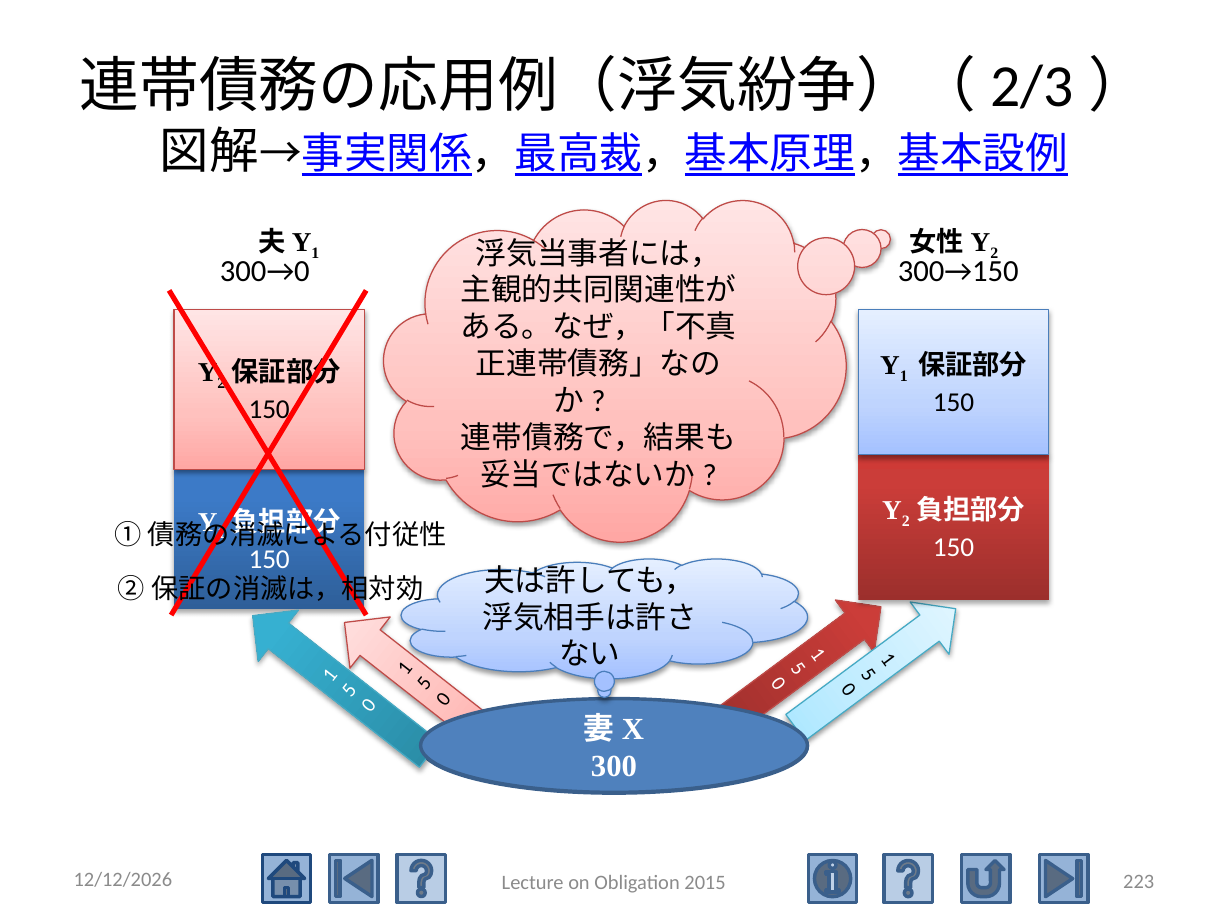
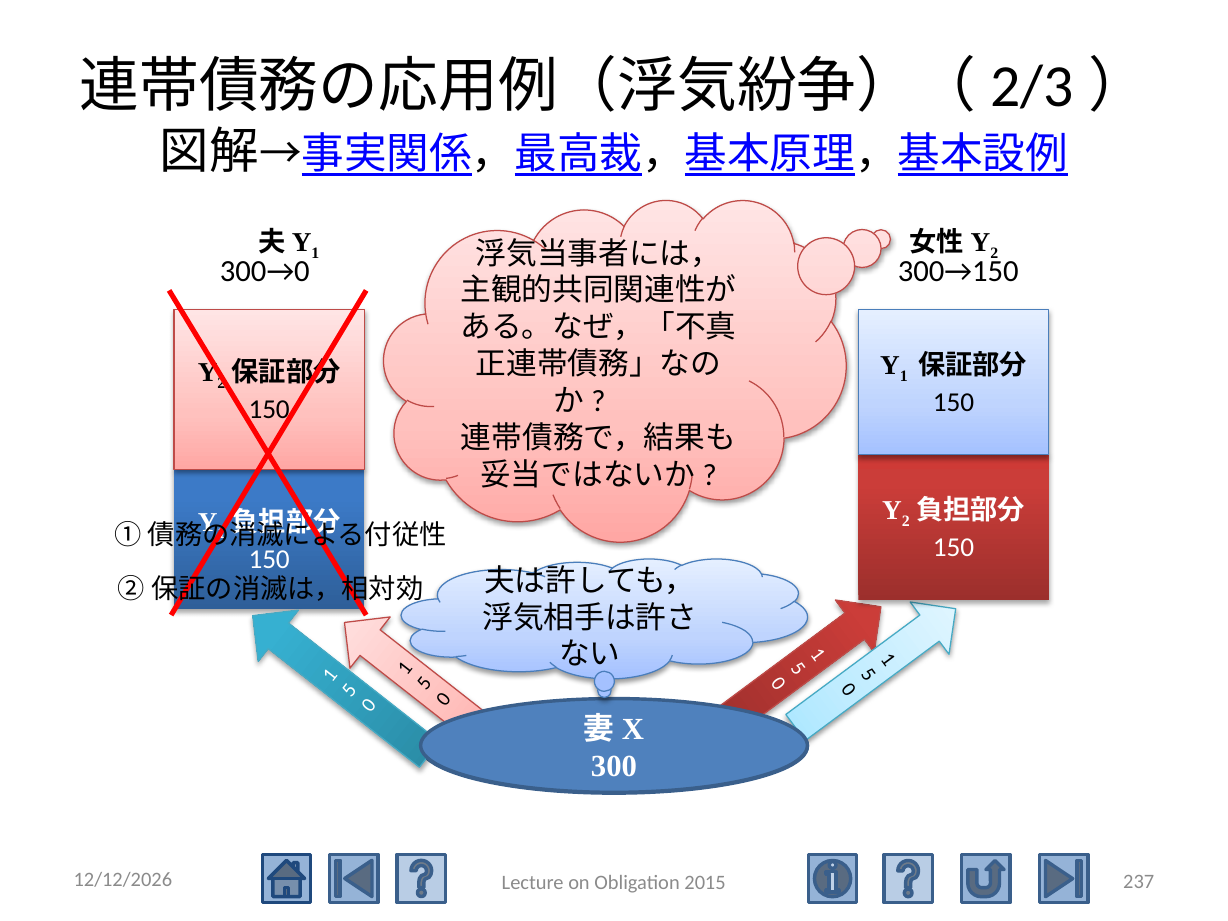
223: 223 -> 237
